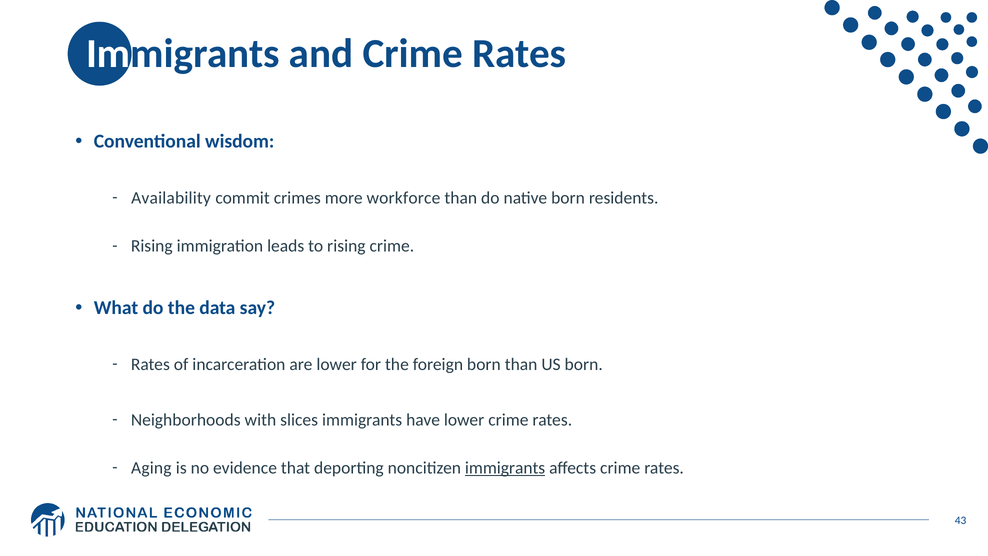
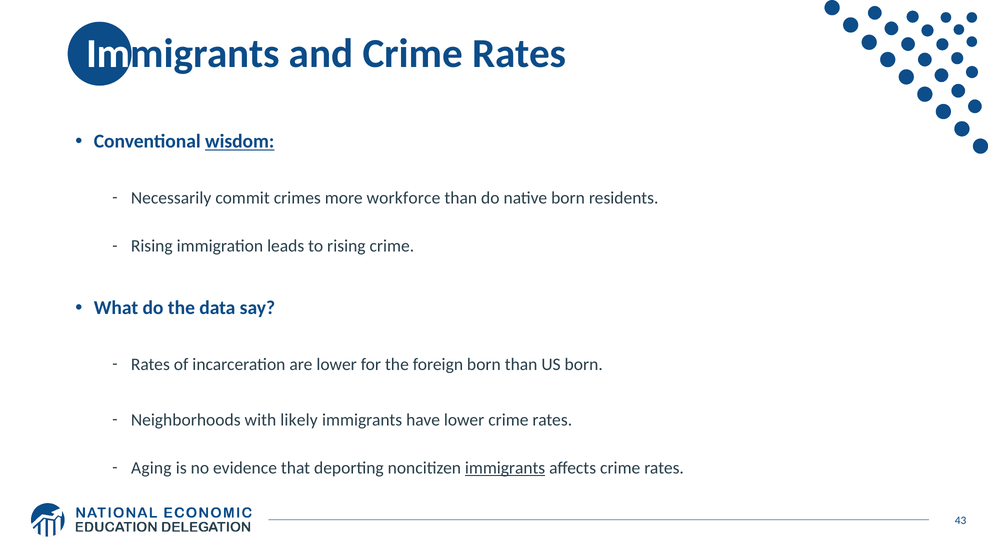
wisdom underline: none -> present
Availability: Availability -> Necessarily
slices: slices -> likely
